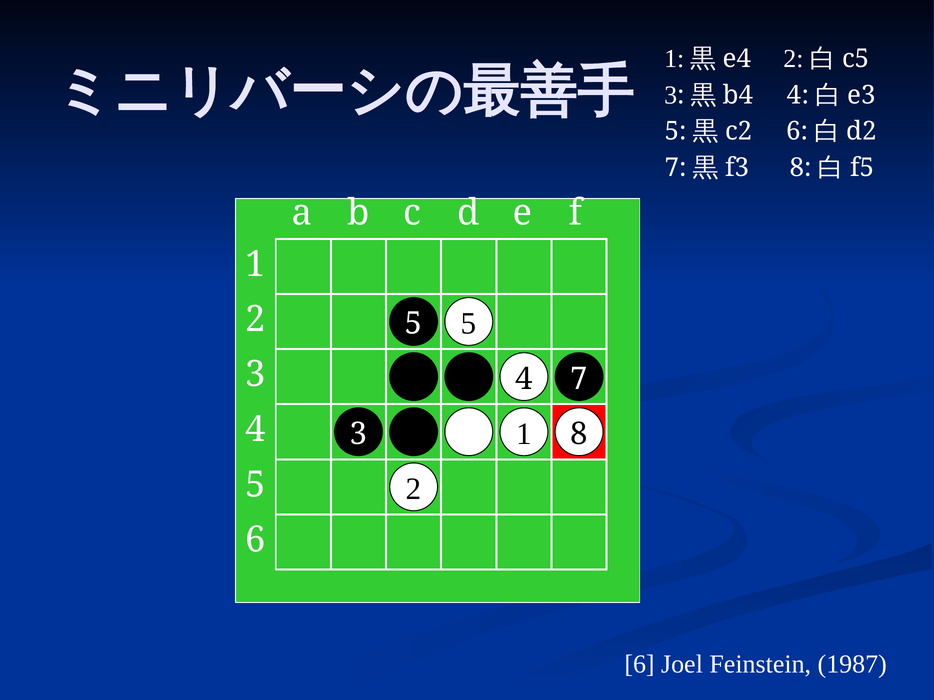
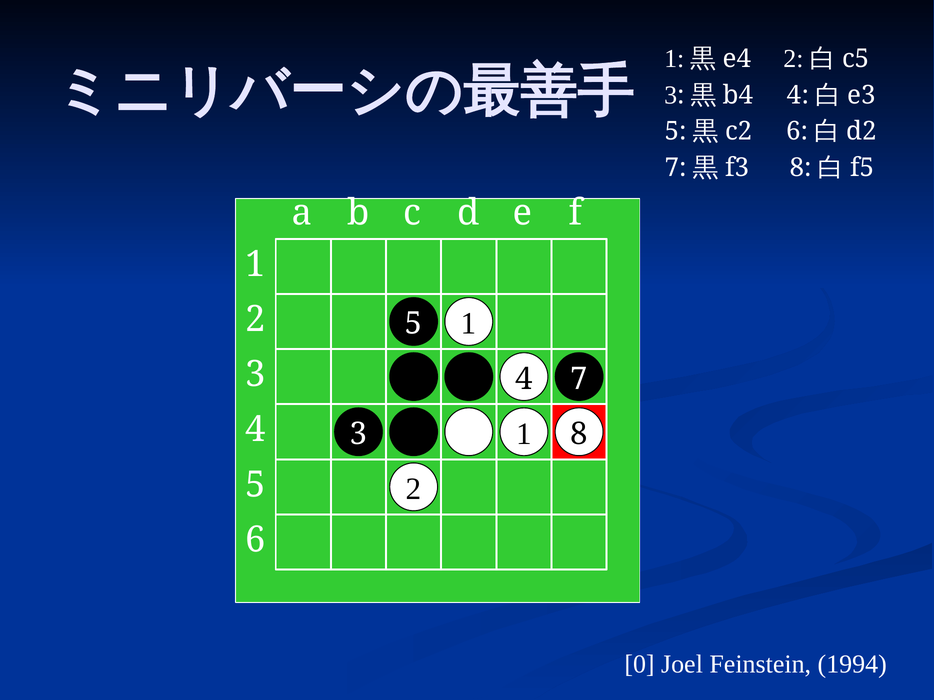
5 5: 5 -> 1
6 at (640, 665): 6 -> 0
1987: 1987 -> 1994
